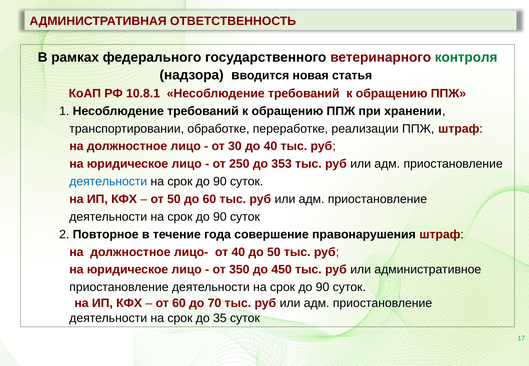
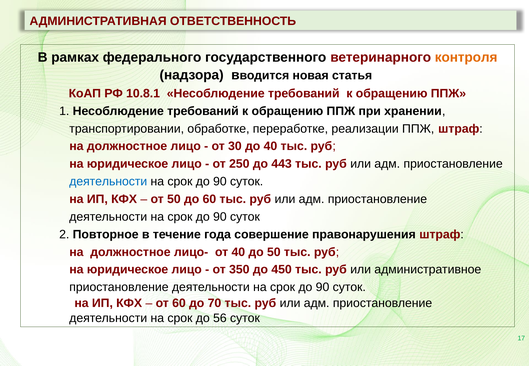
контроля colour: green -> orange
353: 353 -> 443
35: 35 -> 56
